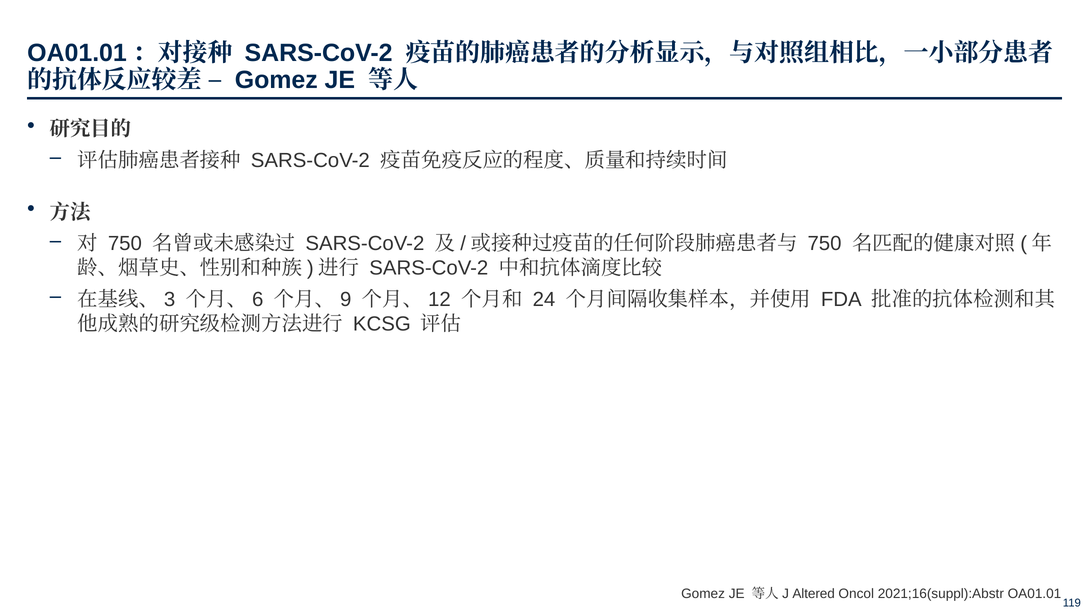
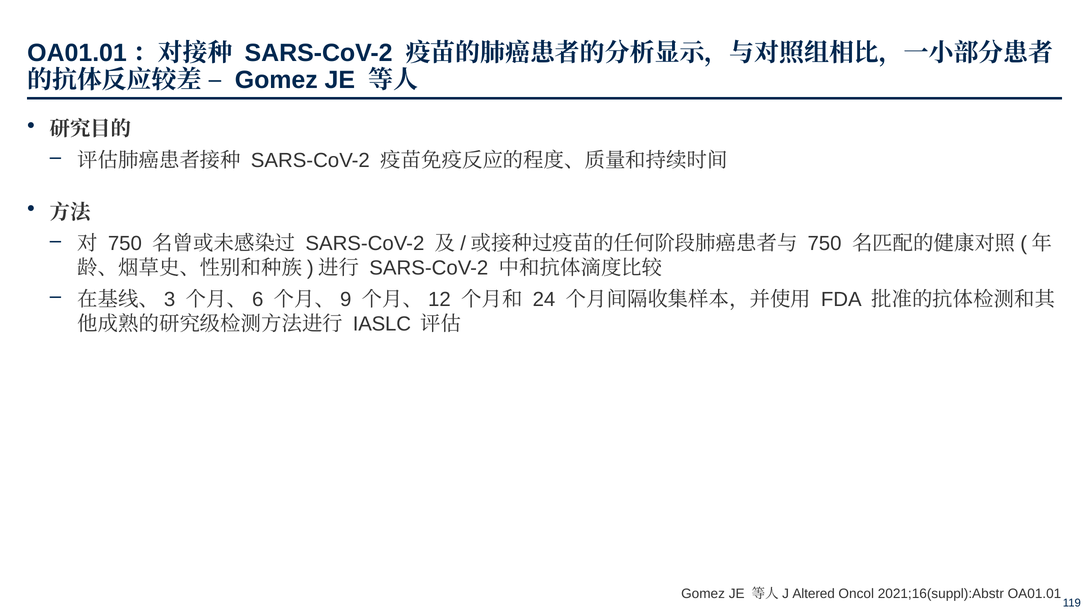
KCSG: KCSG -> IASLC
